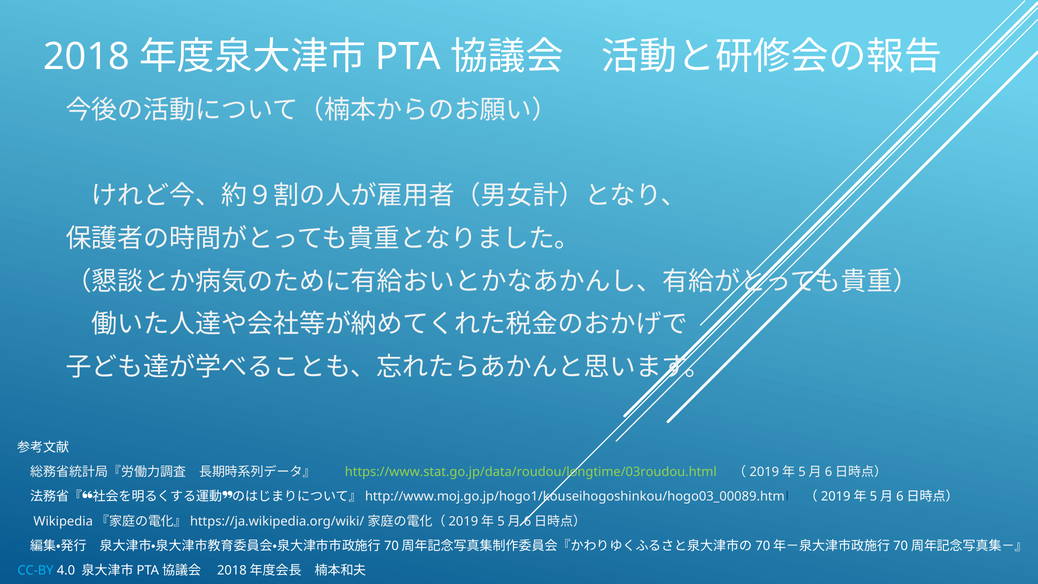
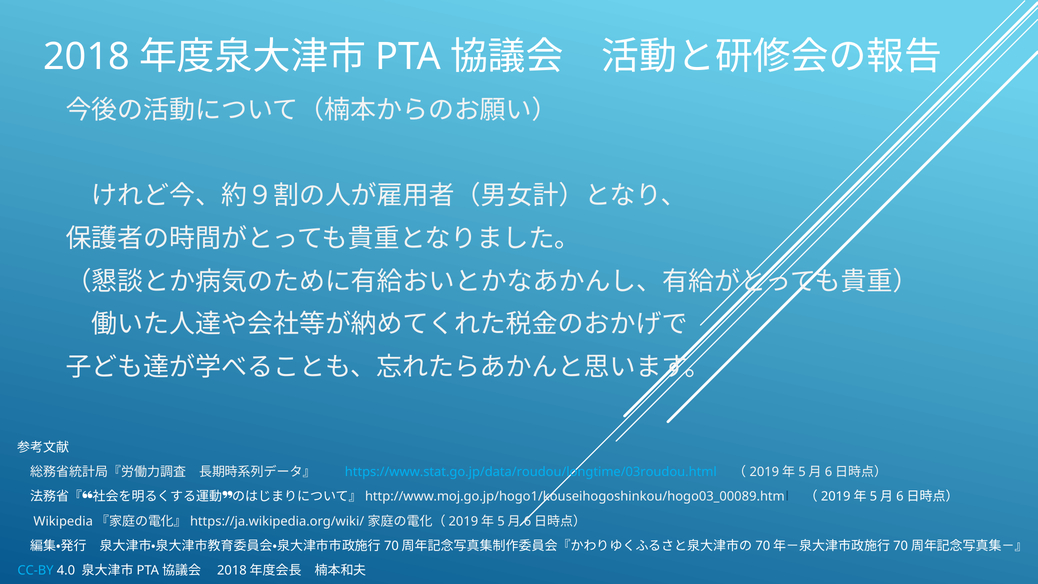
https://www.stat.go.jp/data/roudou/longtime/03roudou.html colour: light green -> light blue
